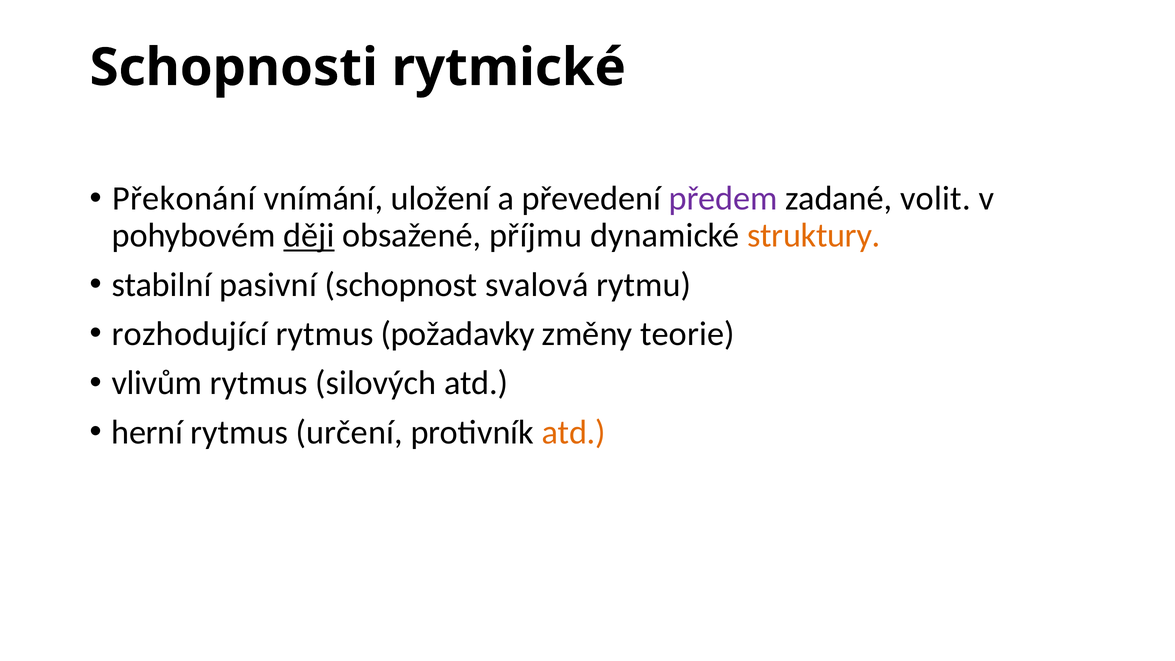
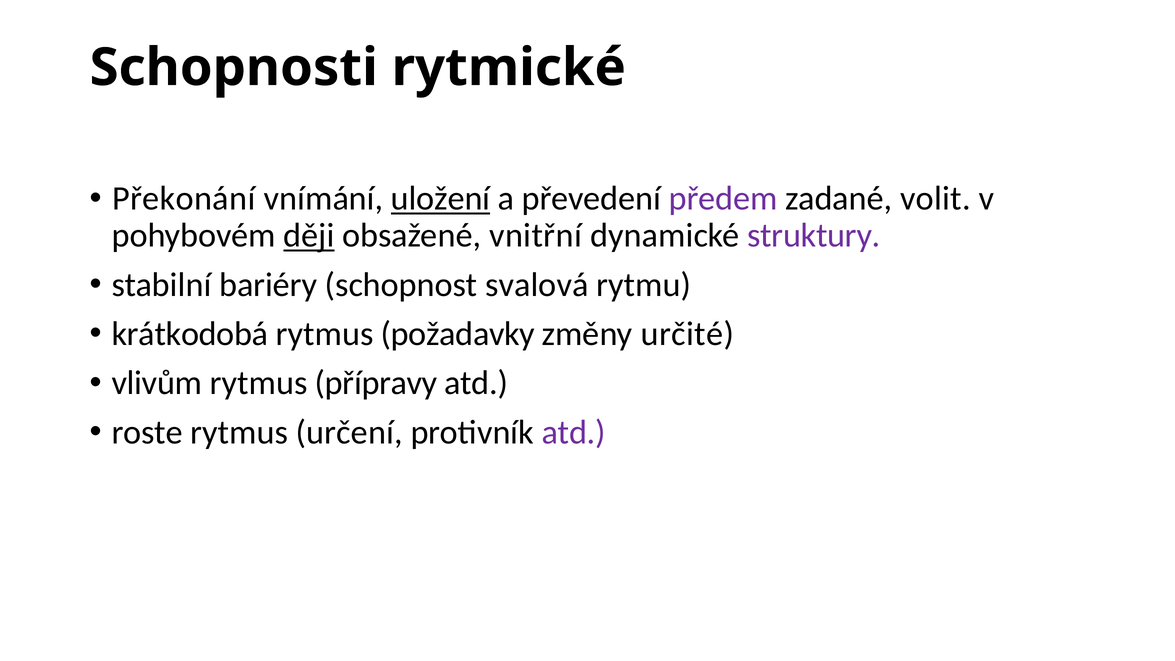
uložení underline: none -> present
příjmu: příjmu -> vnitřní
struktury colour: orange -> purple
pasivní: pasivní -> bariéry
rozhodující: rozhodující -> krátkodobá
teorie: teorie -> určité
silových: silových -> přípravy
herní: herní -> roste
atd at (574, 432) colour: orange -> purple
